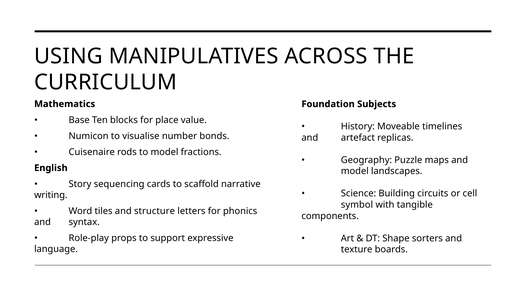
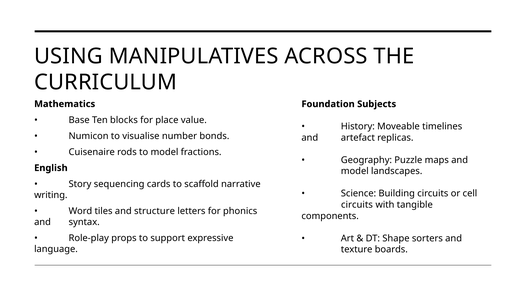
symbol at (357, 205): symbol -> circuits
